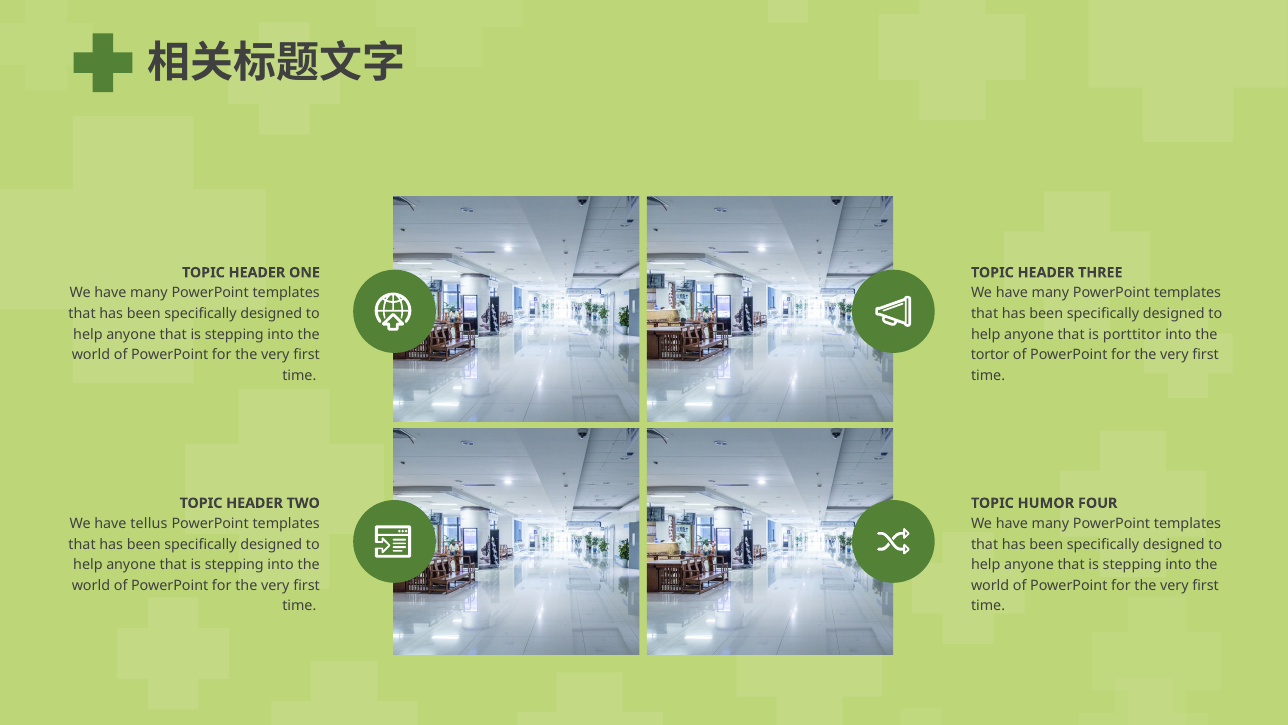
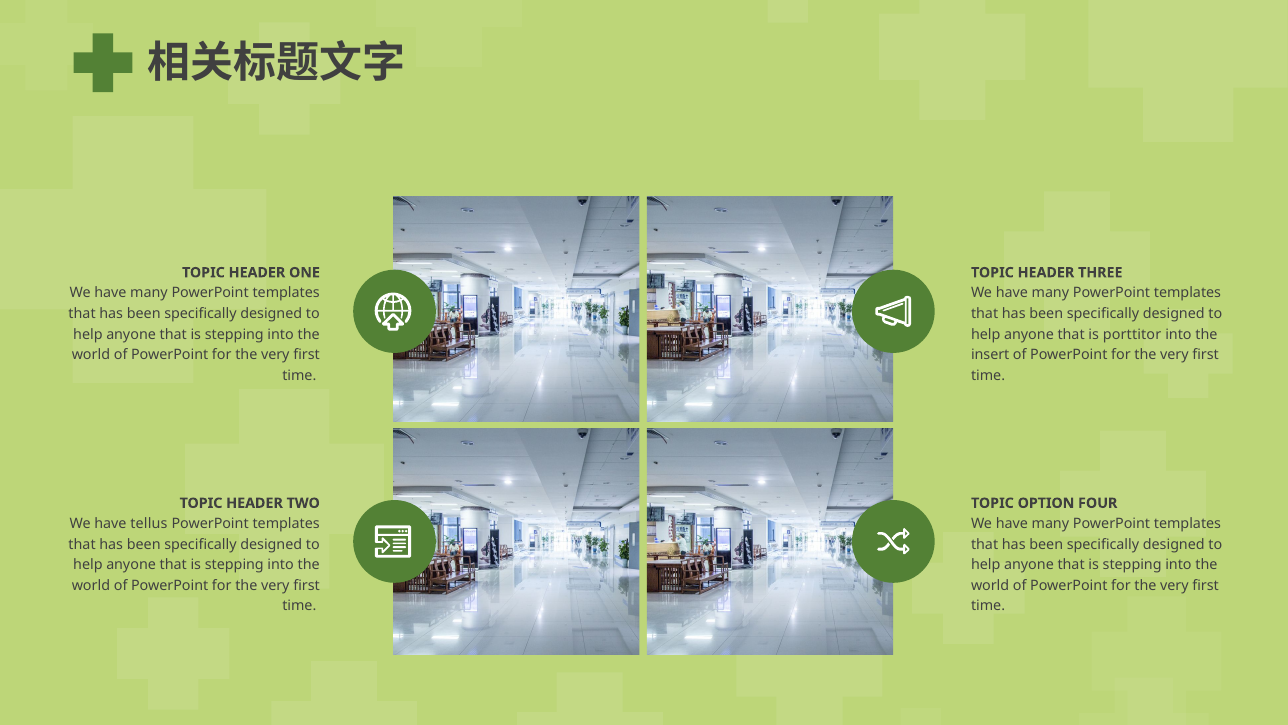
tortor: tortor -> insert
HUMOR: HUMOR -> OPTION
